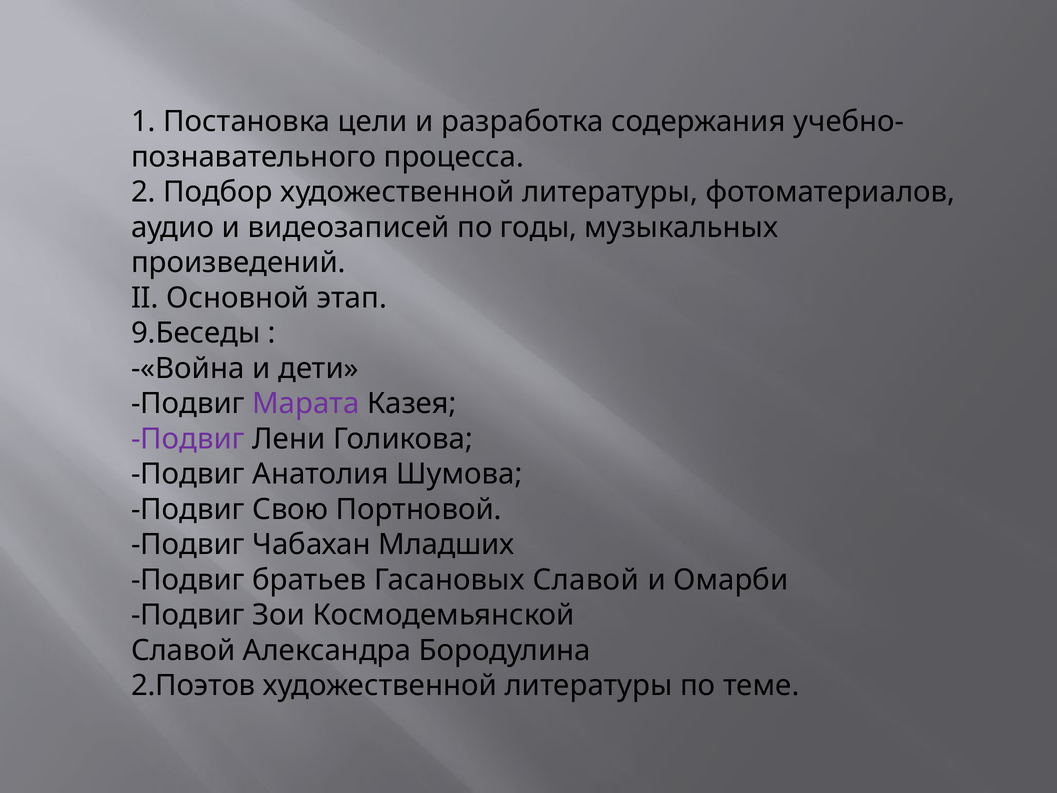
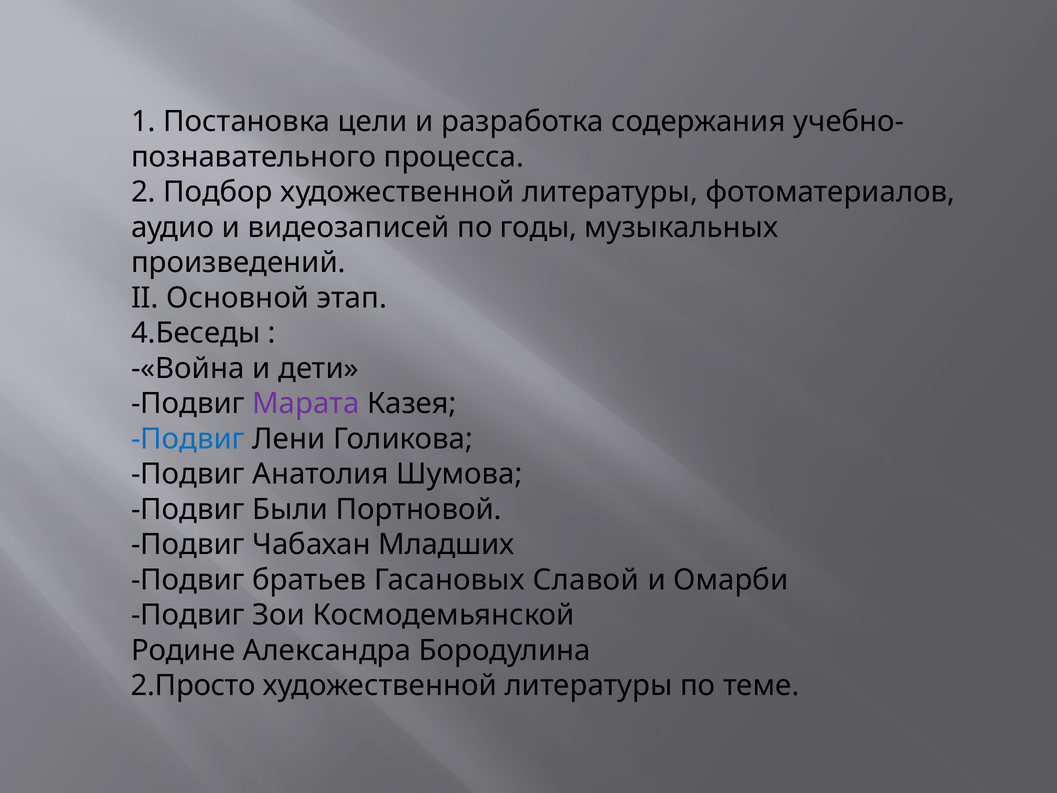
9.Беседы: 9.Беседы -> 4.Беседы
Подвиг at (188, 439) colour: purple -> blue
Свою: Свою -> Были
Славой at (183, 650): Славой -> Родине
2.Поэтов: 2.Поэтов -> 2.Просто
